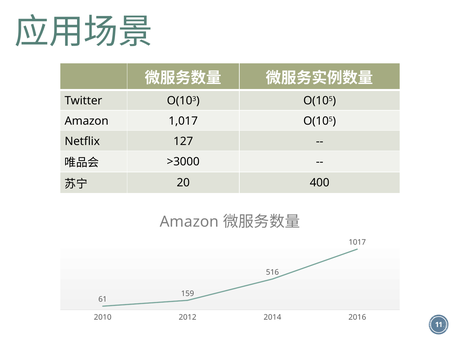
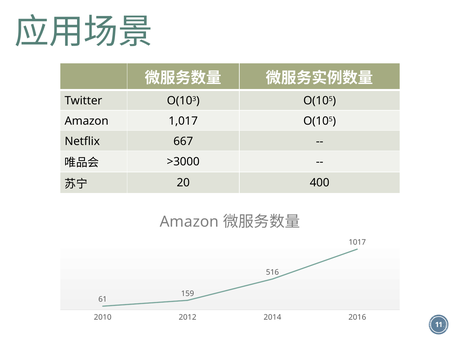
127: 127 -> 667
